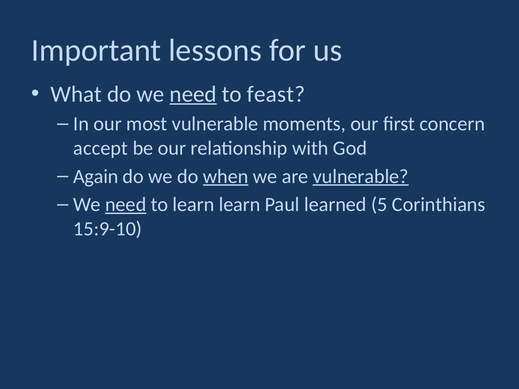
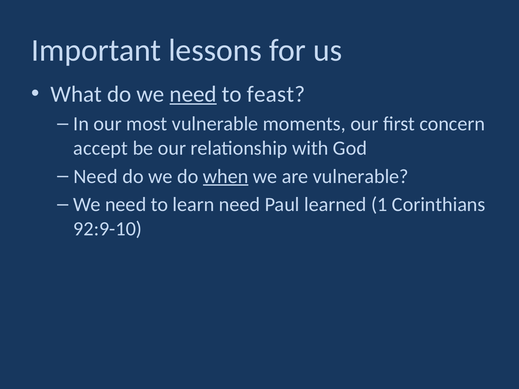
Again at (96, 176): Again -> Need
vulnerable at (361, 176) underline: present -> none
need at (126, 205) underline: present -> none
learn learn: learn -> need
5: 5 -> 1
15:9-10: 15:9-10 -> 92:9-10
